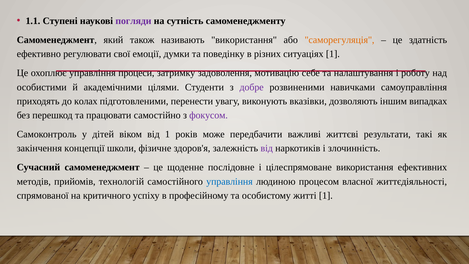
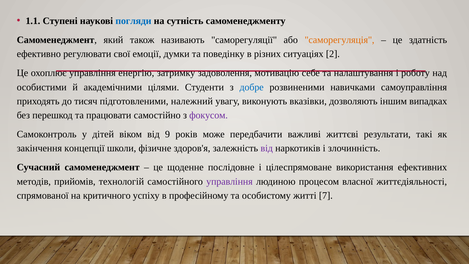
погляди colour: purple -> blue
називають використання: використання -> саморегуляції
ситуаціях 1: 1 -> 2
процеси: процеси -> енергію
добре colour: purple -> blue
колах: колах -> тисяч
перенести: перенести -> належний
від 1: 1 -> 9
управління at (229, 181) colour: blue -> purple
житті 1: 1 -> 7
